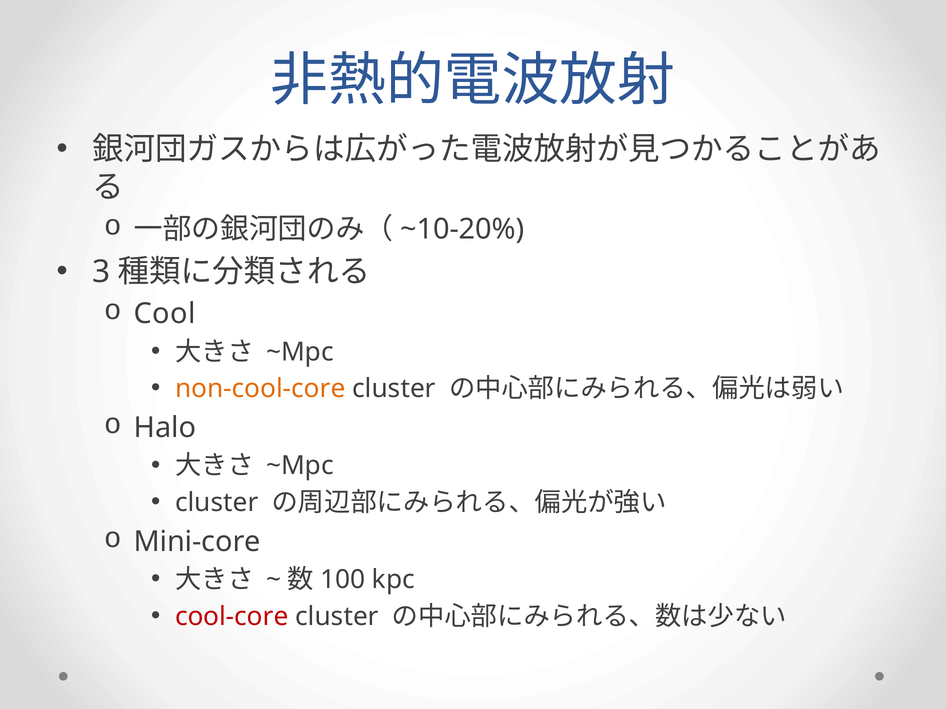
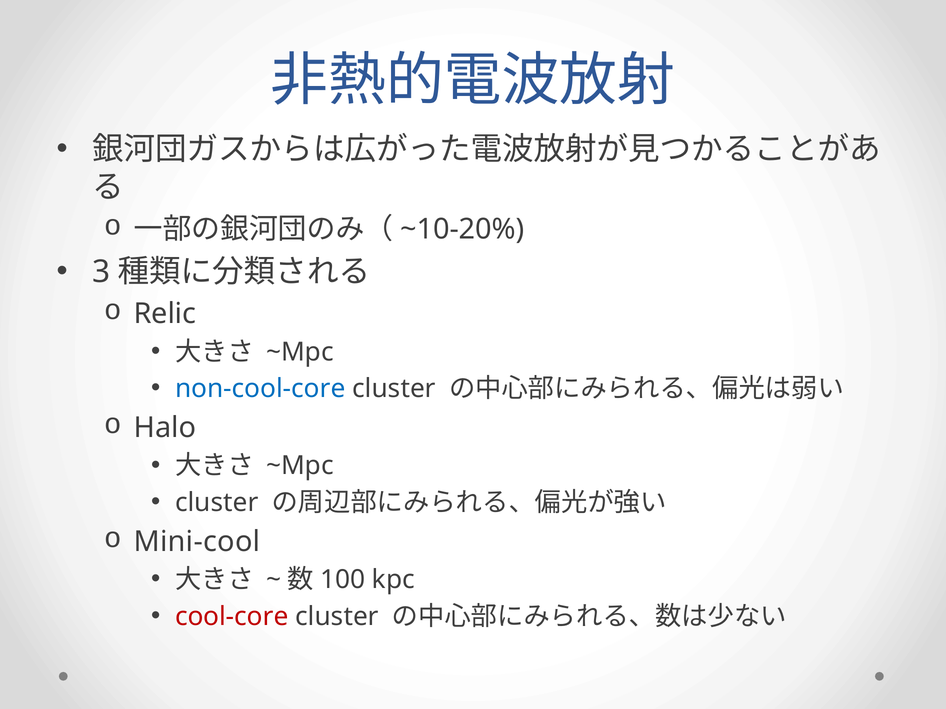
Cool: Cool -> Relic
non-cool-core colour: orange -> blue
Mini-core: Mini-core -> Mini-cool
